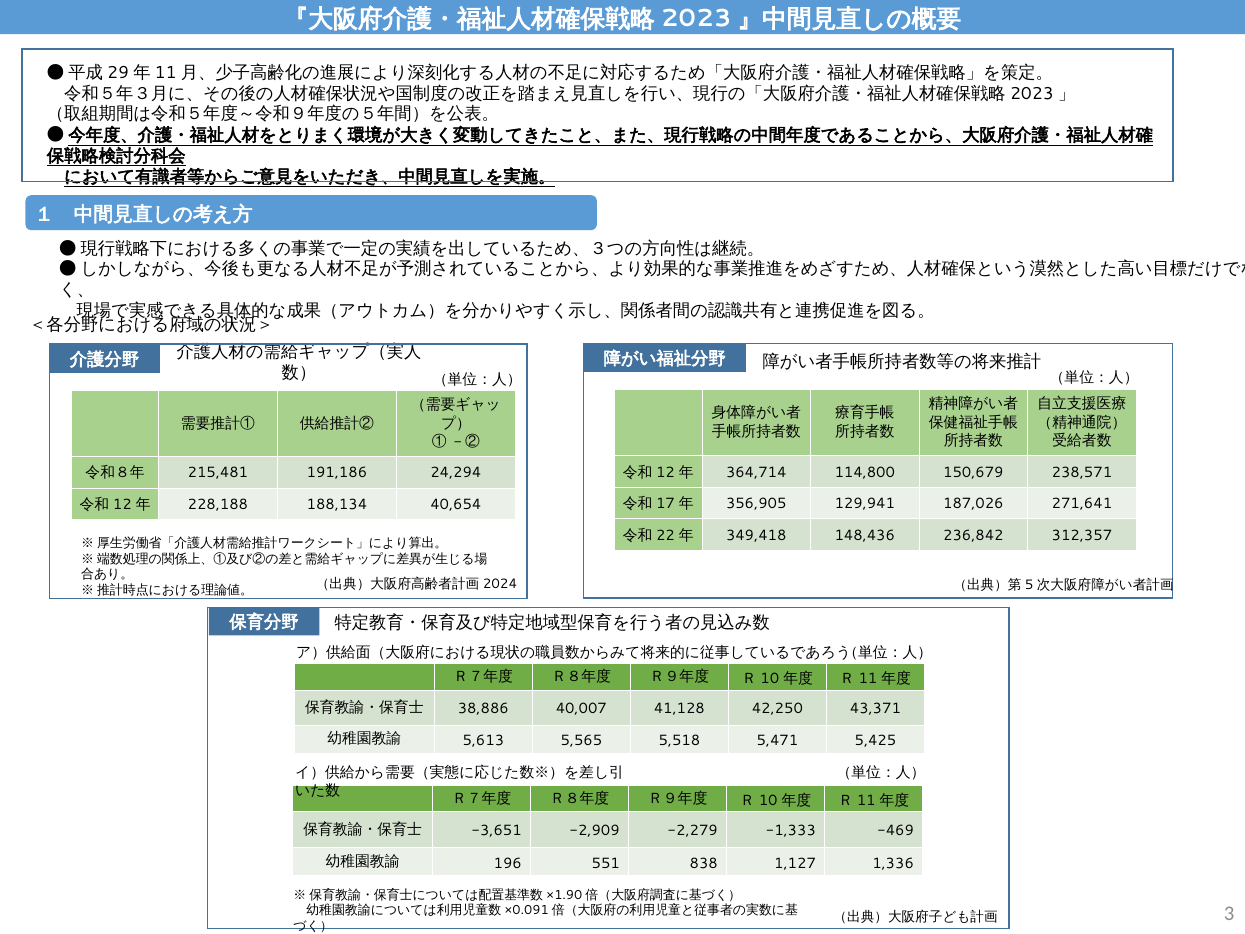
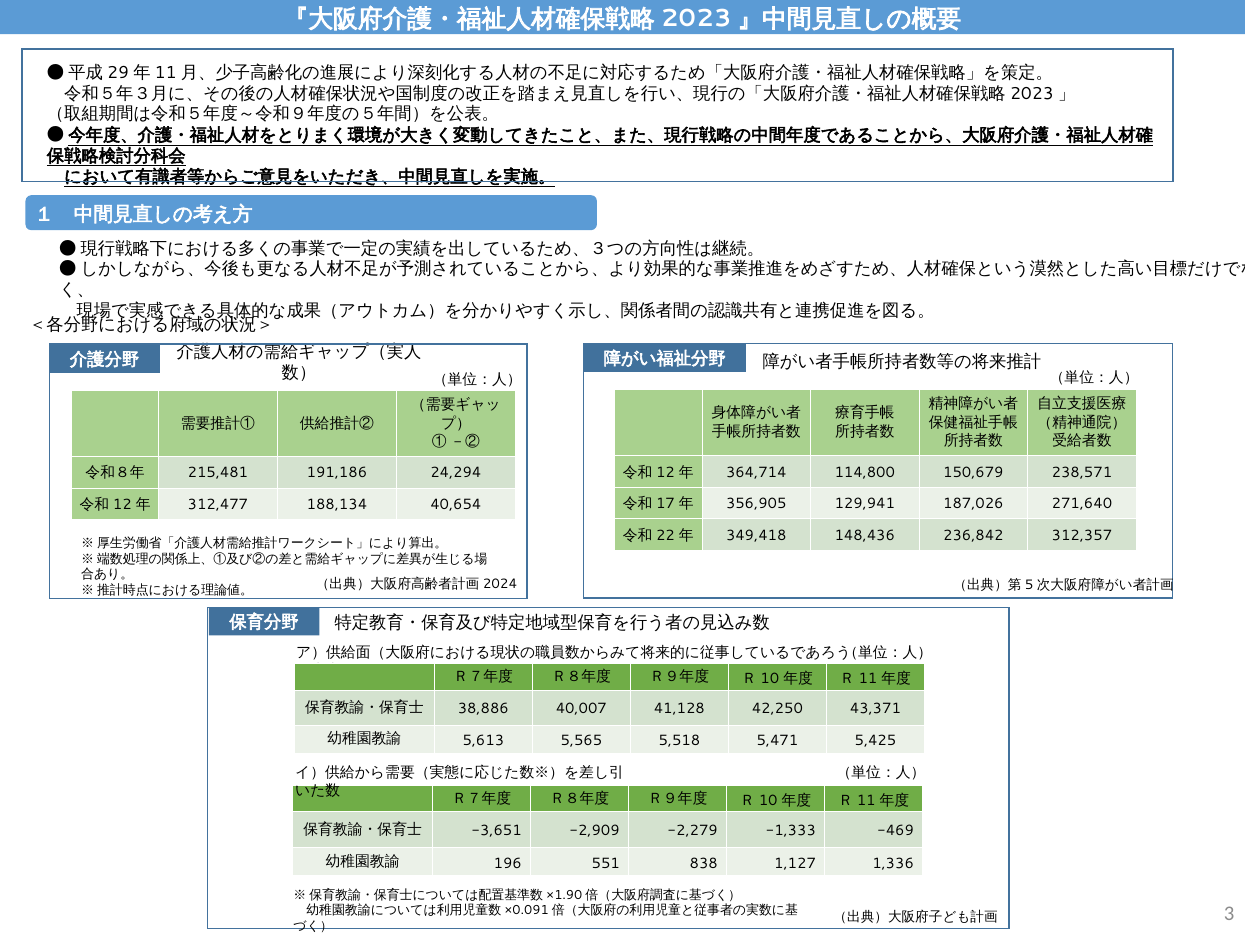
271,641: 271,641 -> 271,640
228,188: 228,188 -> 312,477
